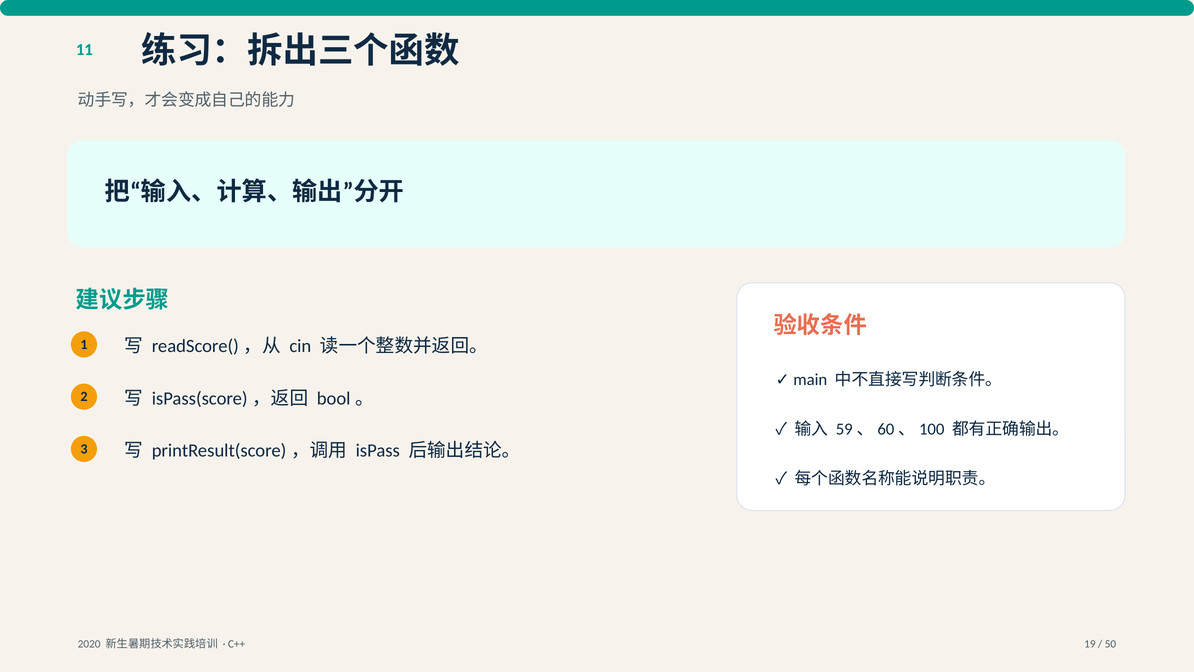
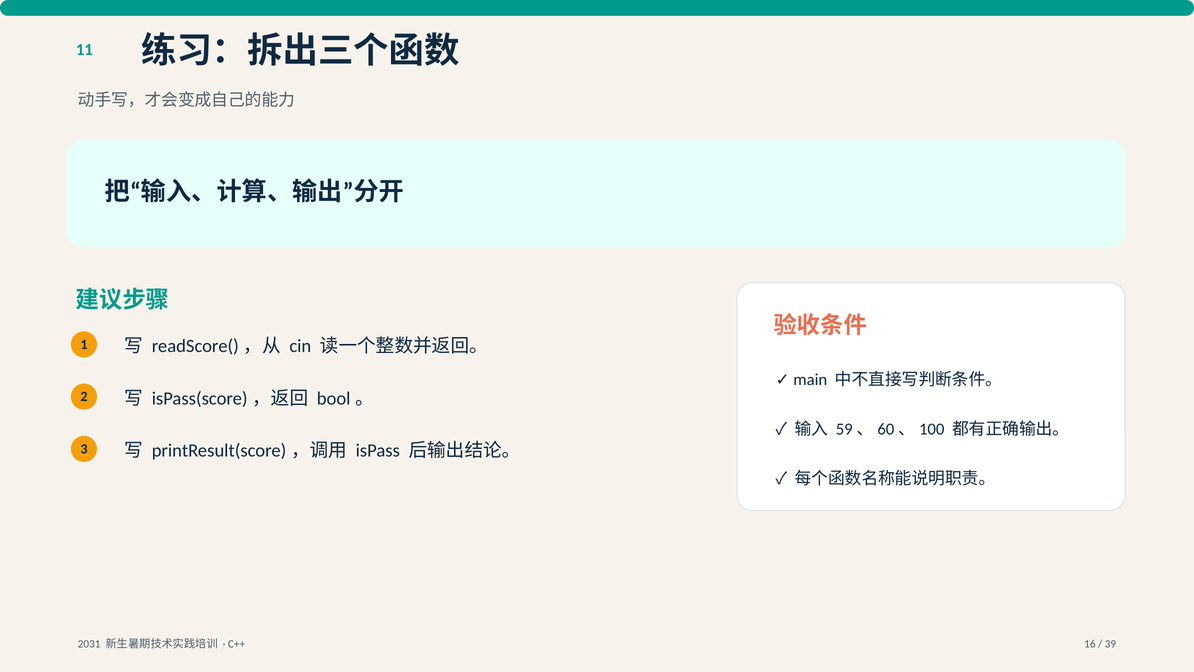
2020: 2020 -> 2031
19: 19 -> 16
50: 50 -> 39
